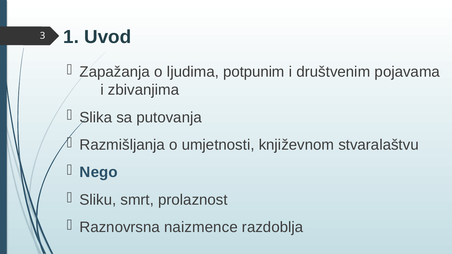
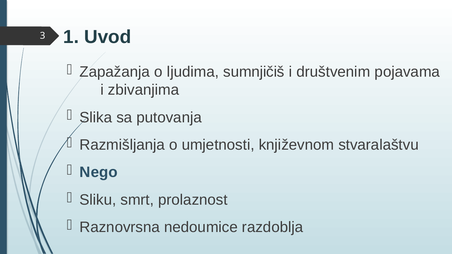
potpunim: potpunim -> sumnjičiš
naizmence: naizmence -> nedoumice
